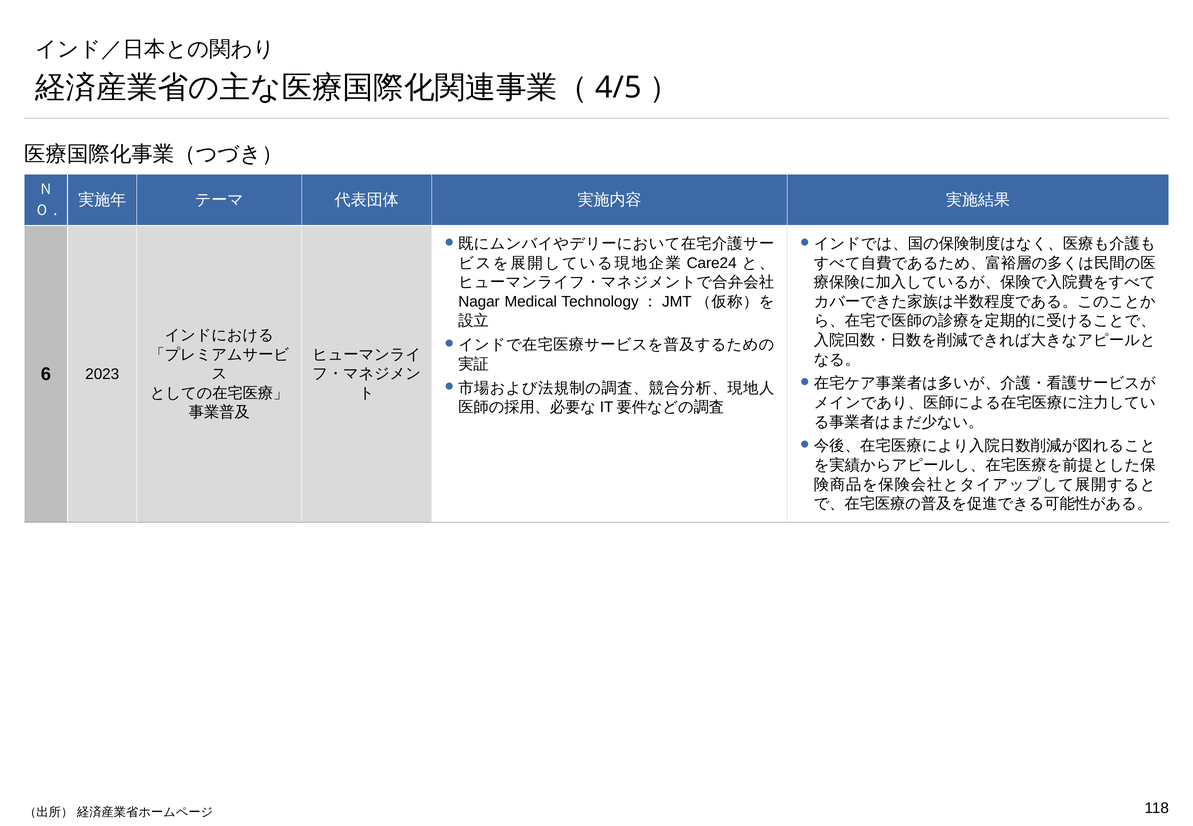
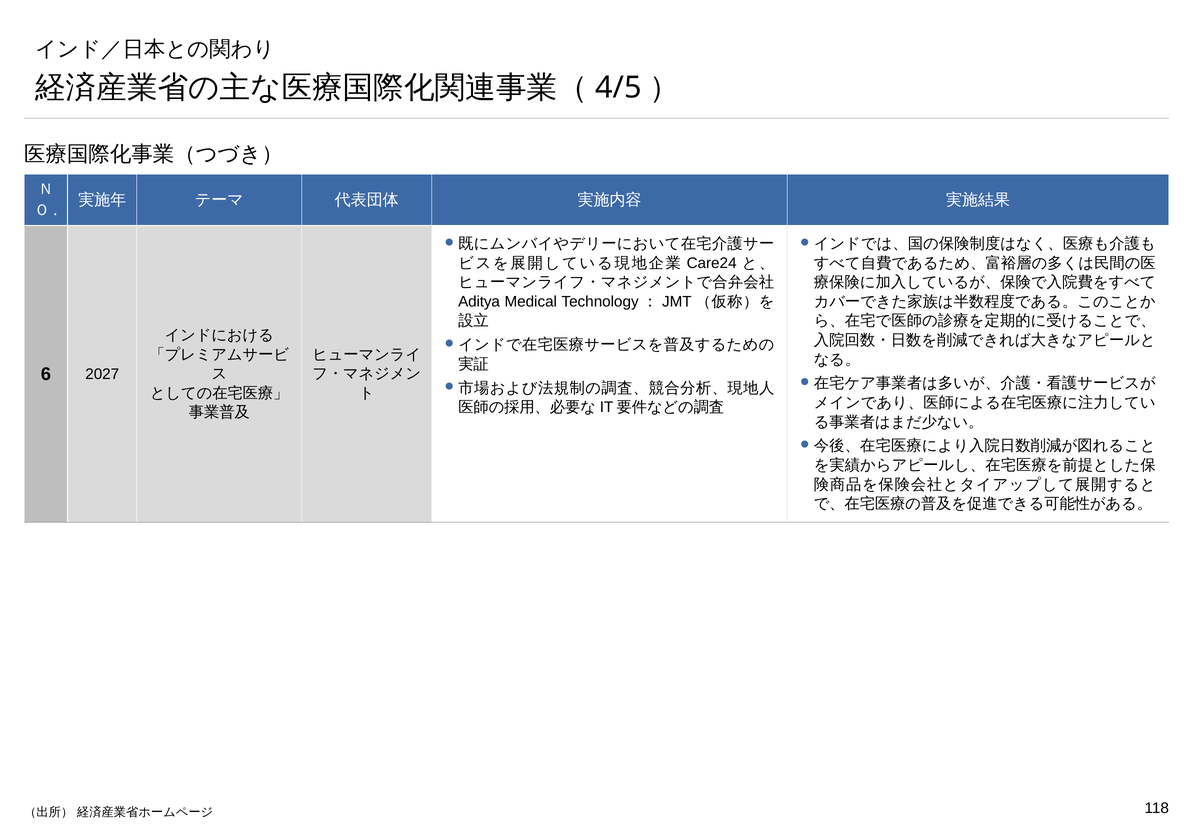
Nagar: Nagar -> Aditya
2023: 2023 -> 2027
